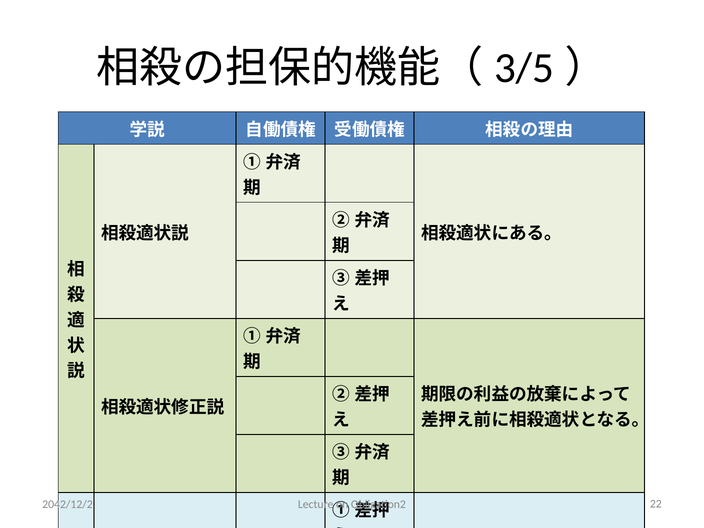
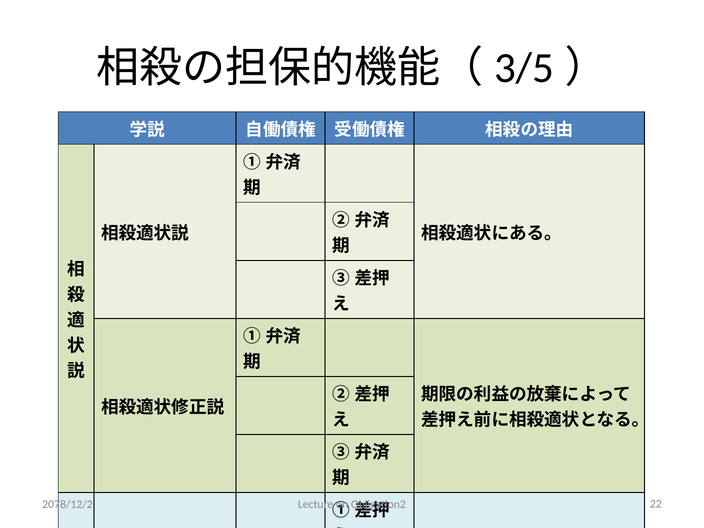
2042/12/2: 2042/12/2 -> 2078/12/2
